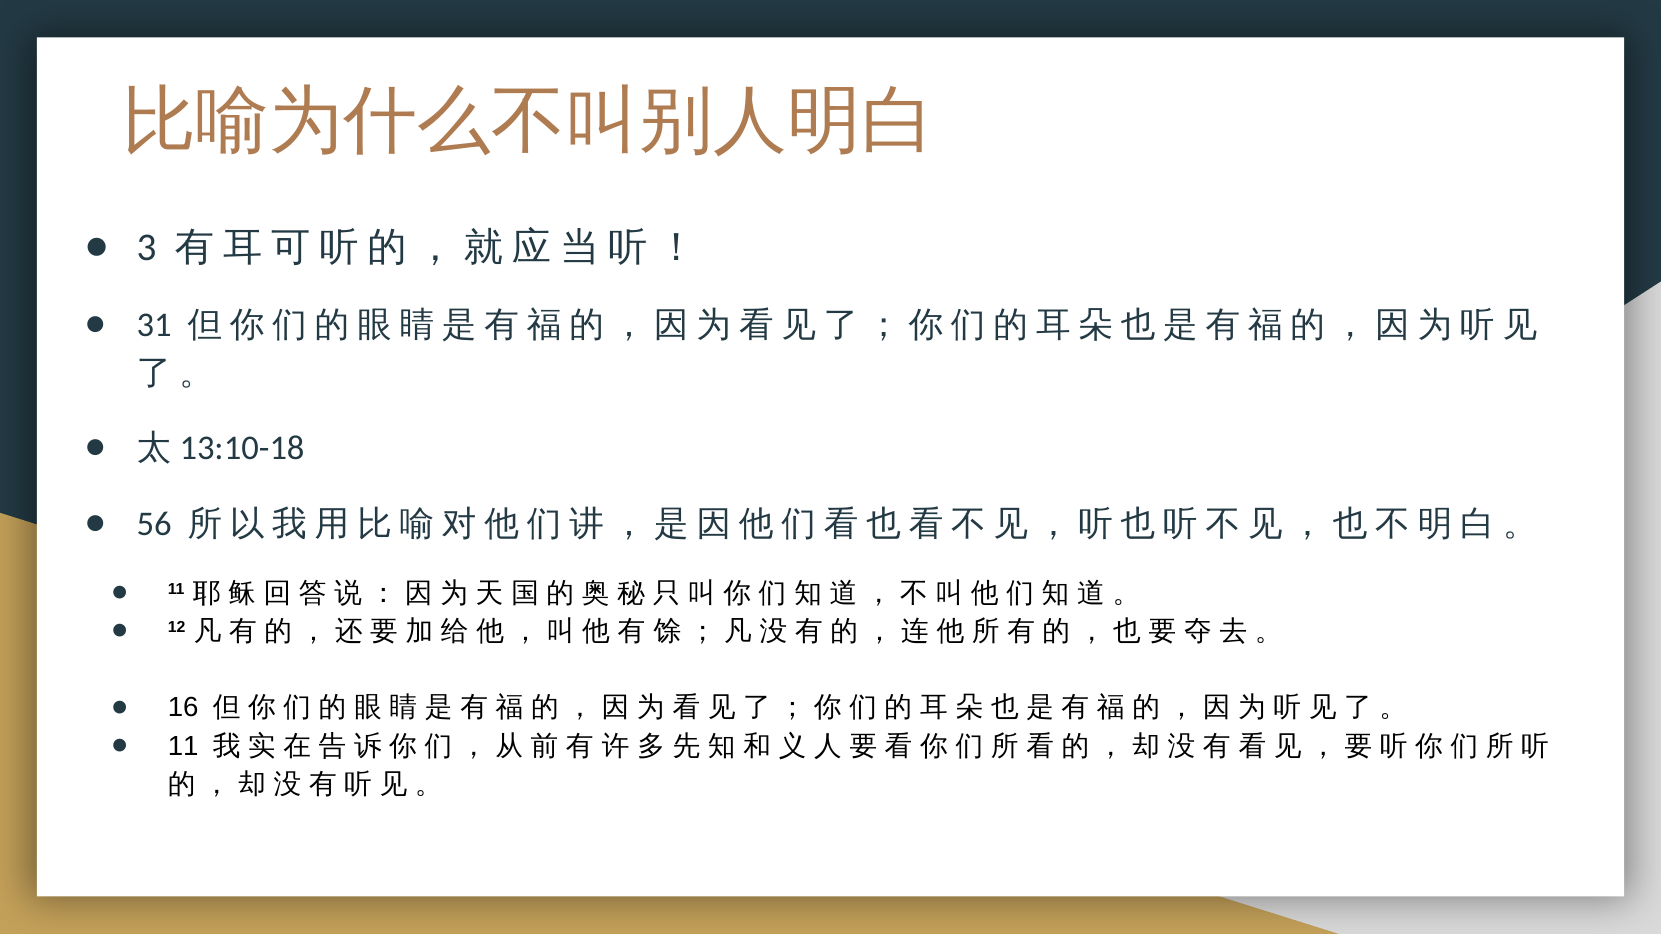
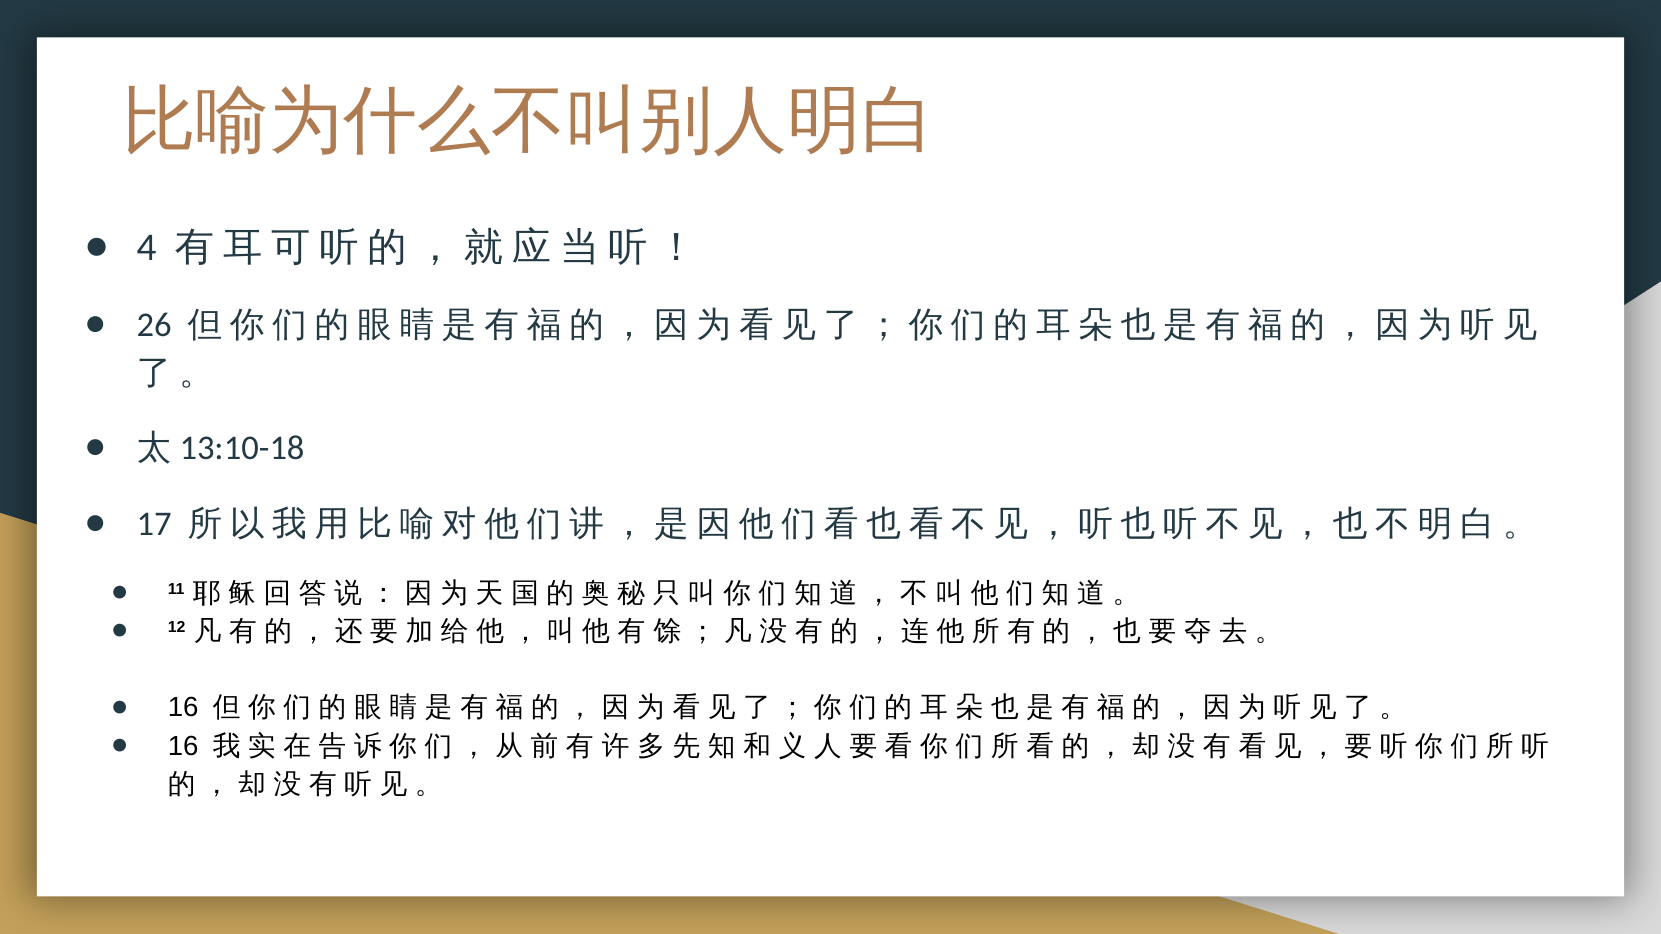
3: 3 -> 4
31: 31 -> 26
56: 56 -> 17
11 at (183, 746): 11 -> 16
